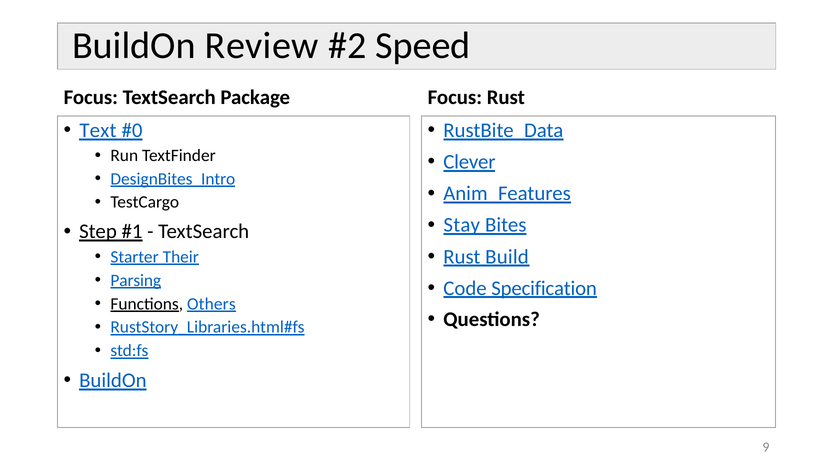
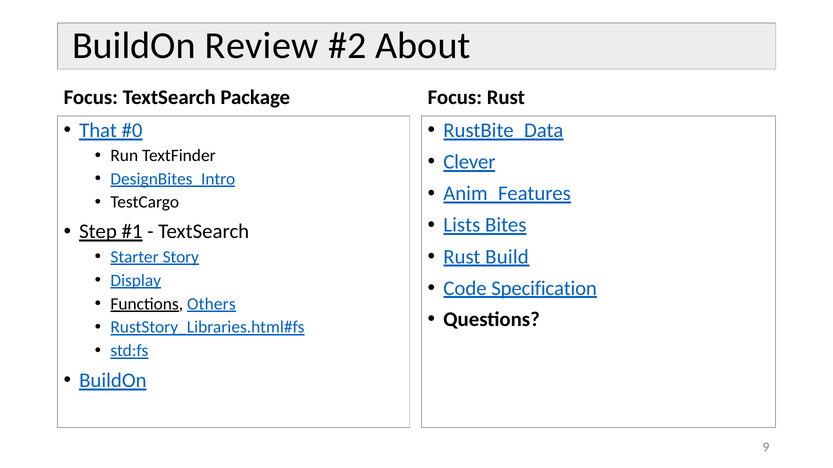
Speed: Speed -> About
Text: Text -> That
Stay: Stay -> Lists
Their: Their -> Story
Parsing: Parsing -> Display
